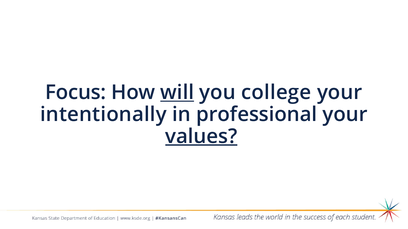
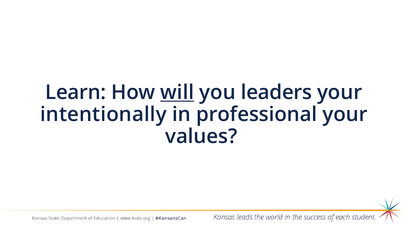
Focus: Focus -> Learn
college: college -> leaders
values underline: present -> none
